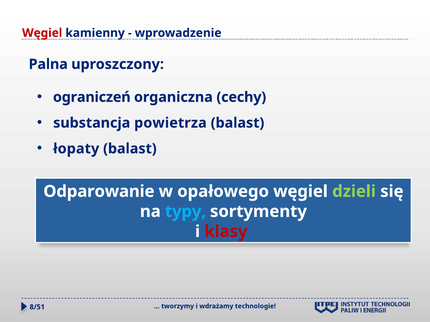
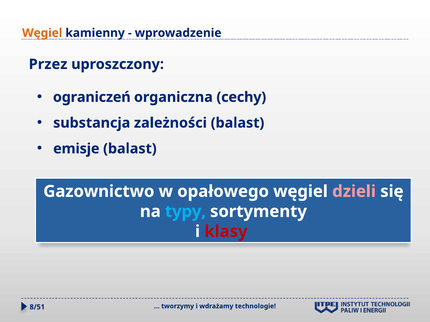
Węgiel at (42, 33) colour: red -> orange
Palna: Palna -> Przez
powietrza: powietrza -> zależności
łopaty: łopaty -> emisje
Odparowanie: Odparowanie -> Gazownictwo
dzieli colour: light green -> pink
